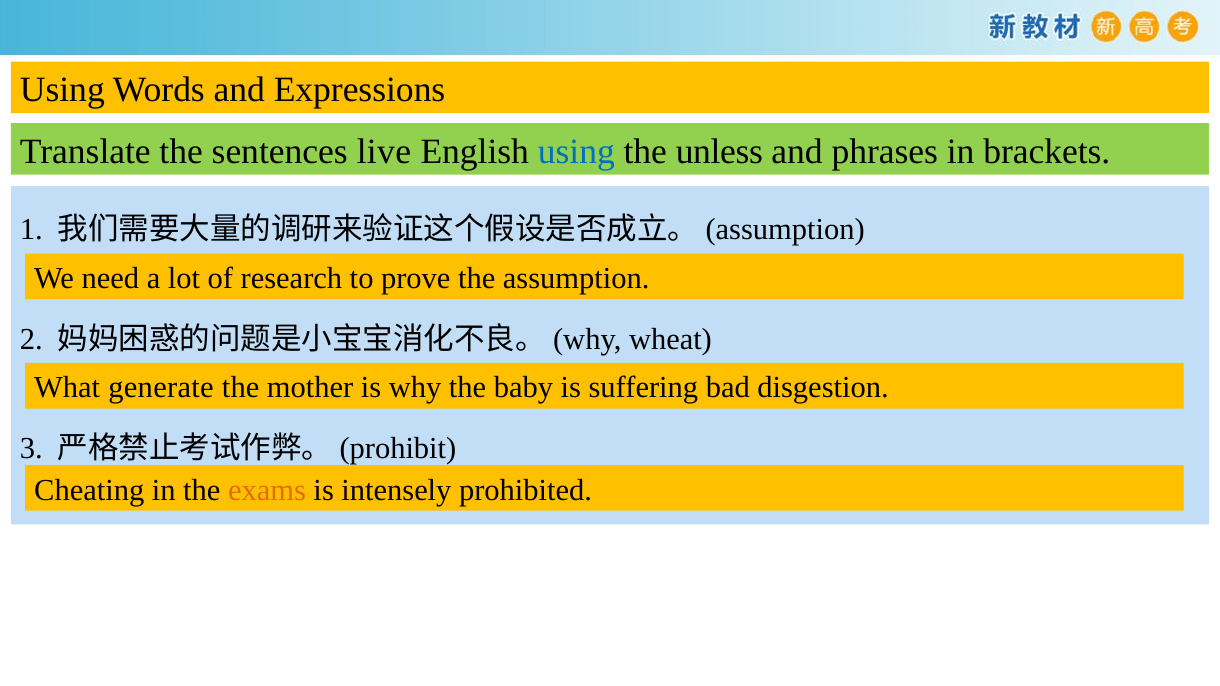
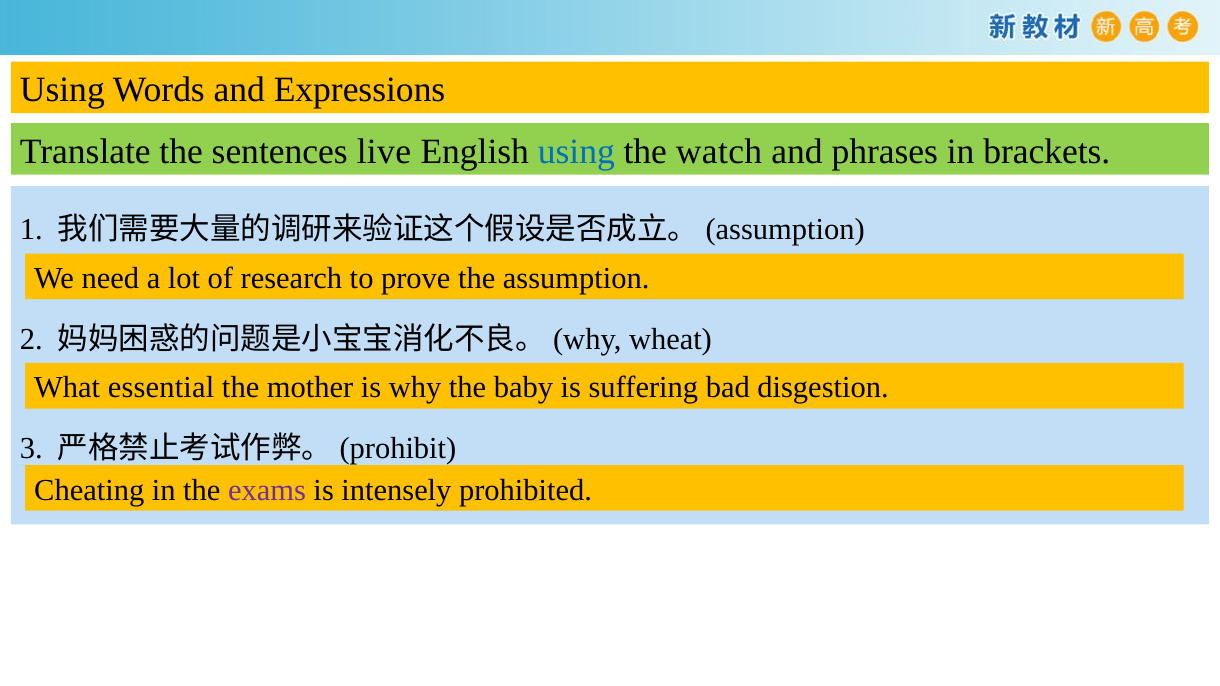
unless: unless -> watch
generate: generate -> essential
exams colour: orange -> purple
